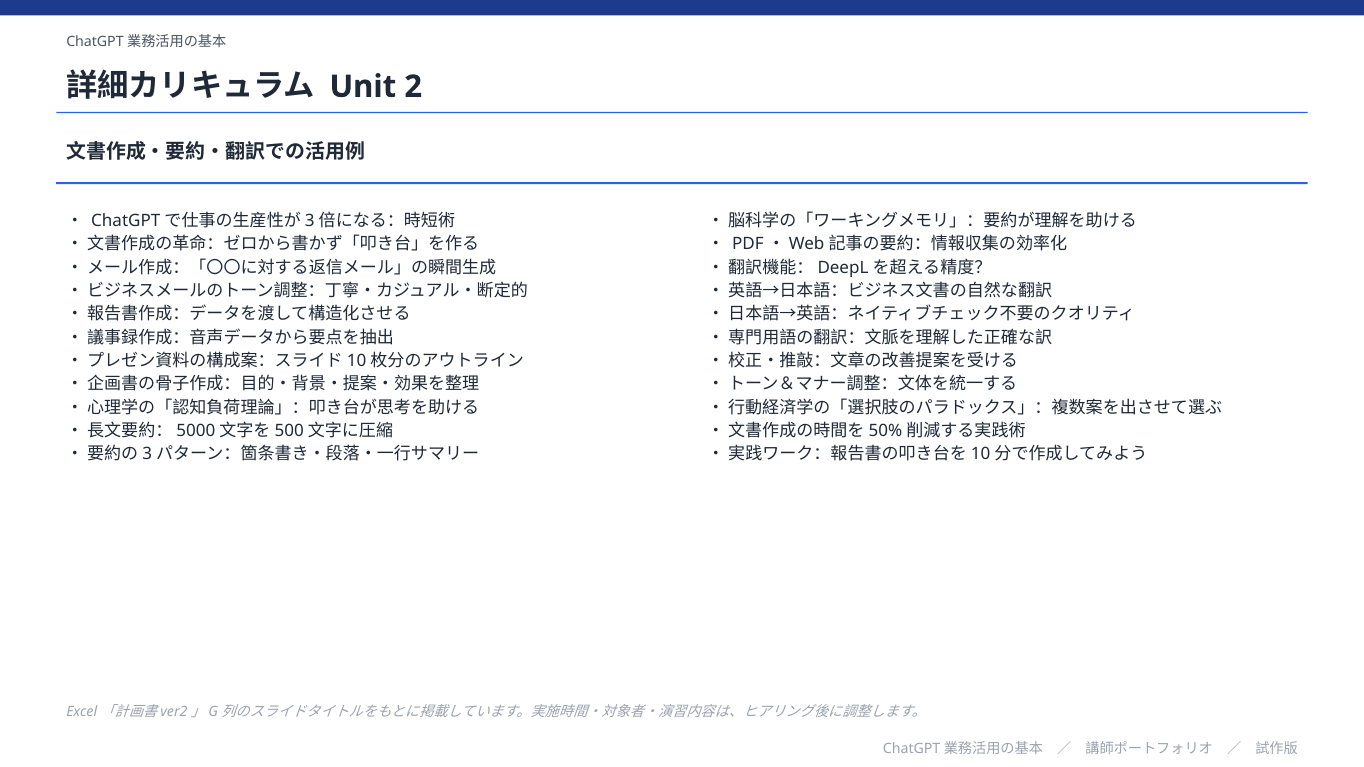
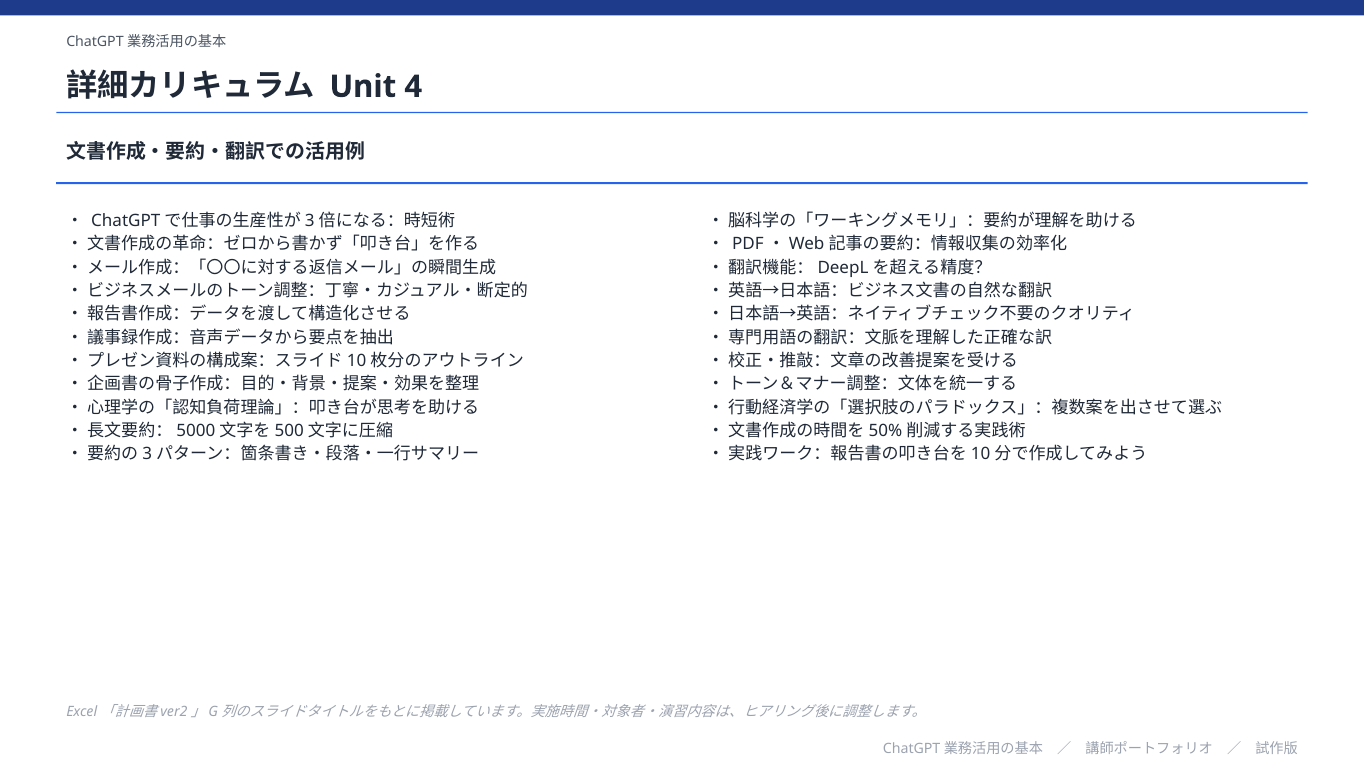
2: 2 -> 4
